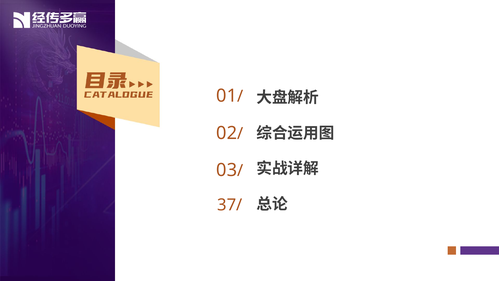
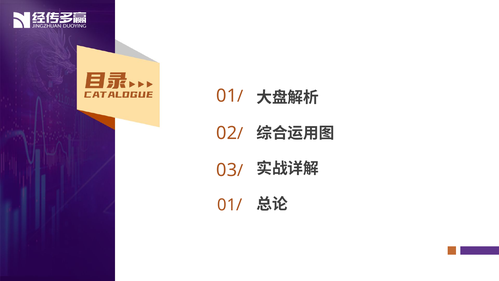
37/ at (230, 205): 37/ -> 01/
